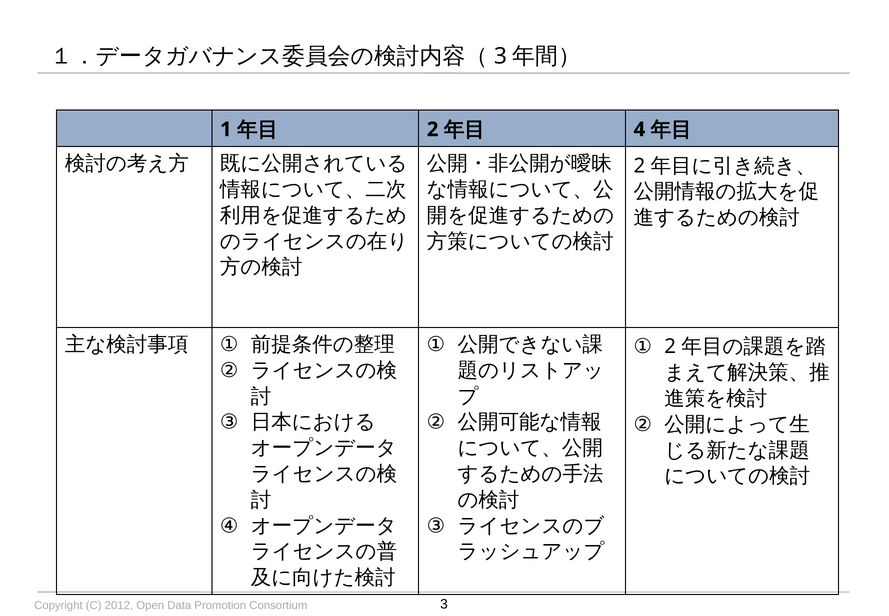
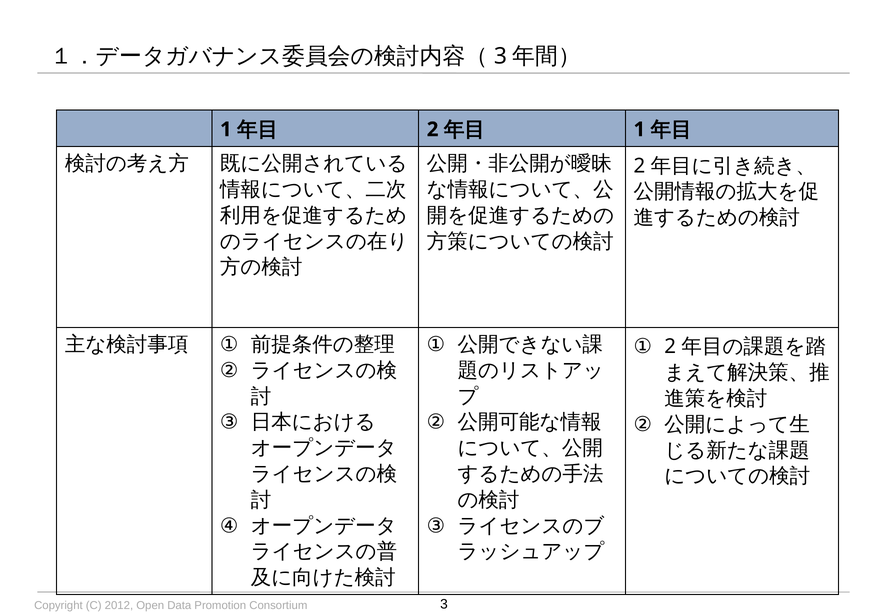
4 at (639, 129): 4 -> 1
